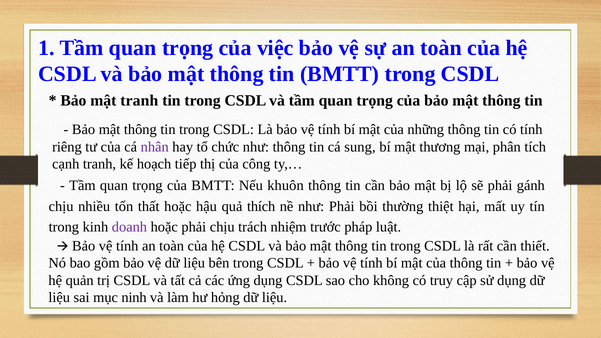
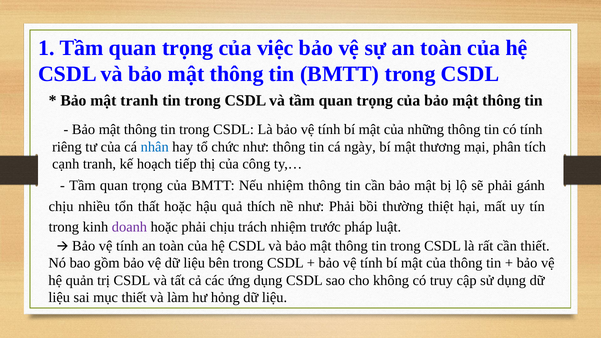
nhân colour: purple -> blue
sung: sung -> ngày
Nếu khuôn: khuôn -> nhiệm
mục ninh: ninh -> thiết
